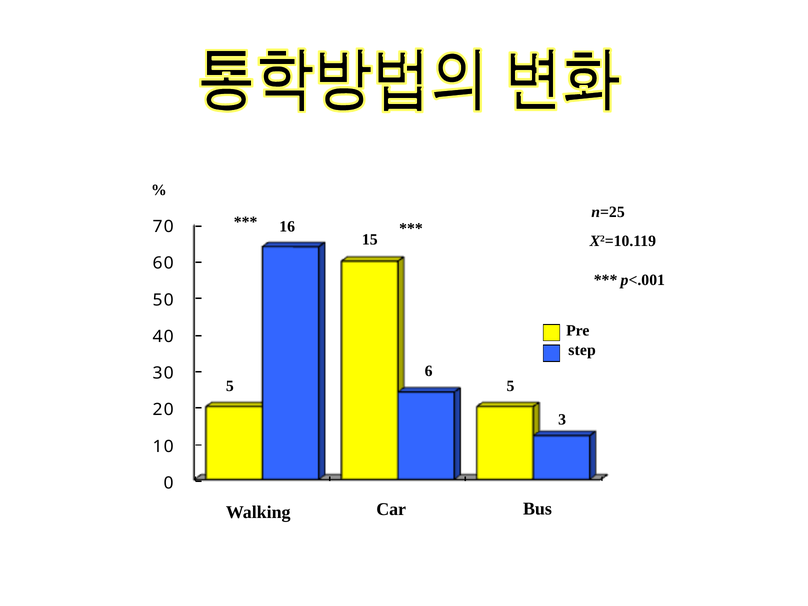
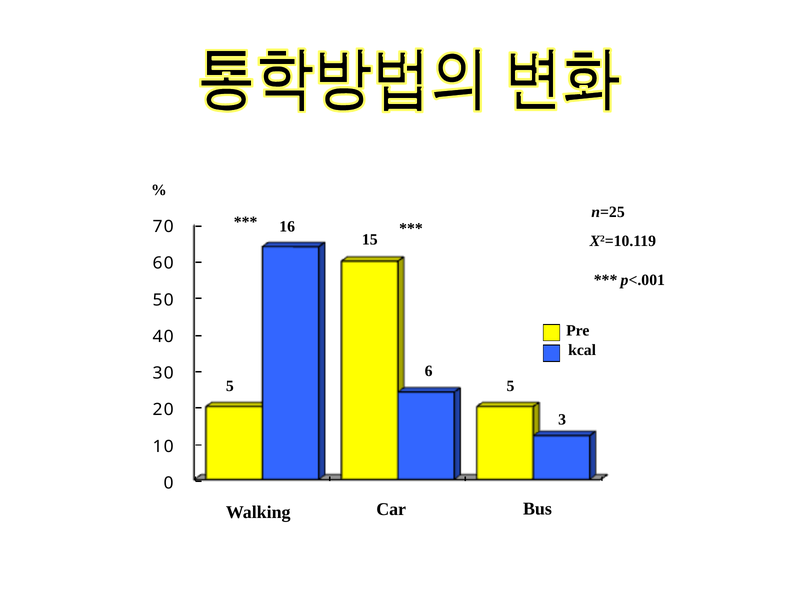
step: step -> kcal
